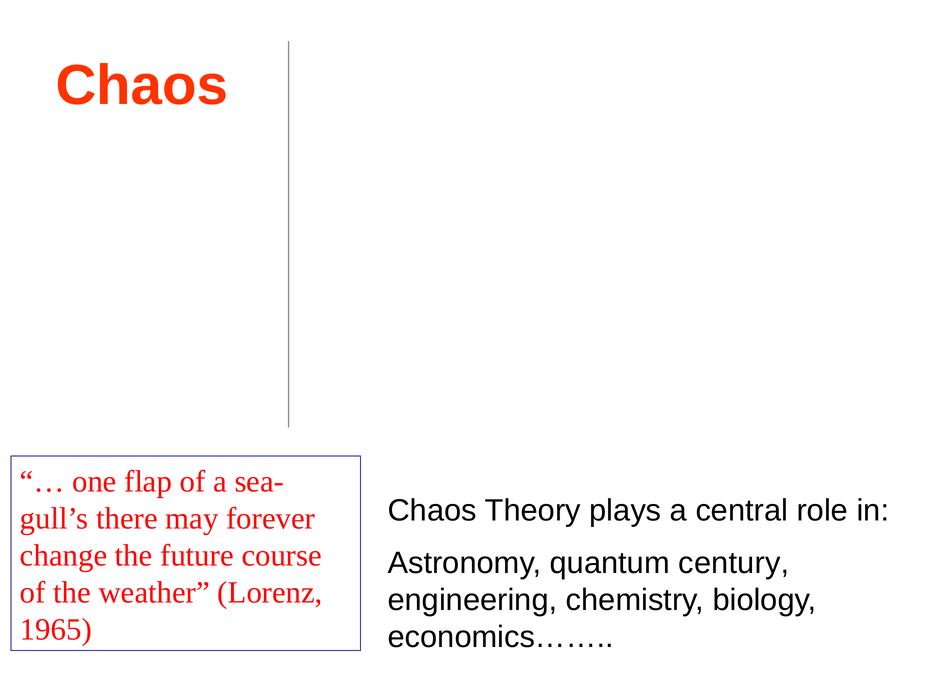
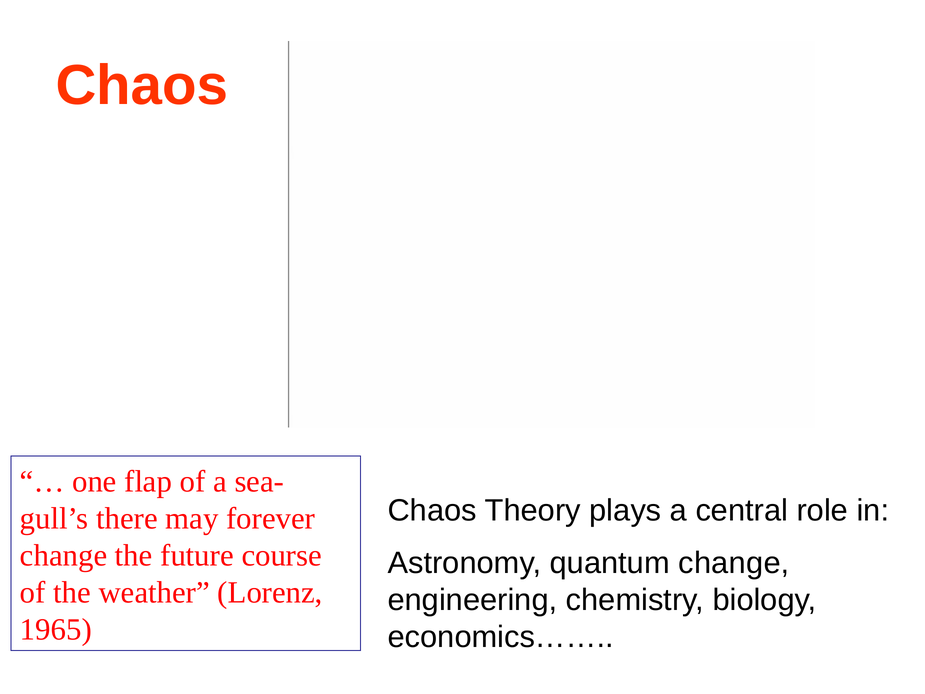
quantum century: century -> change
